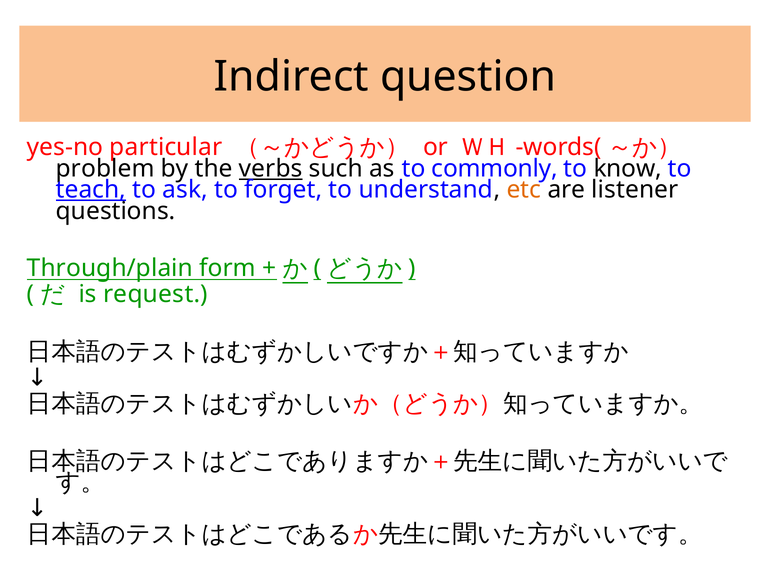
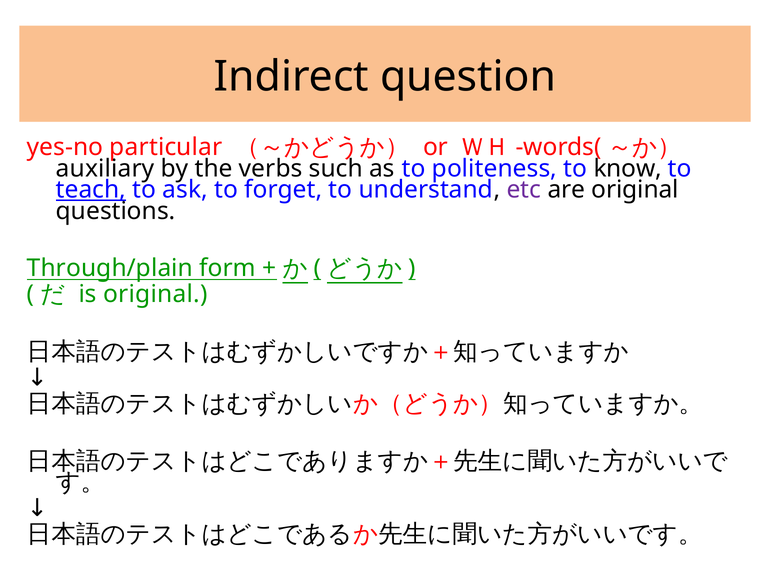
problem: problem -> auxiliary
verbs underline: present -> none
commonly: commonly -> politeness
etc colour: orange -> purple
are listener: listener -> original
is request: request -> original
